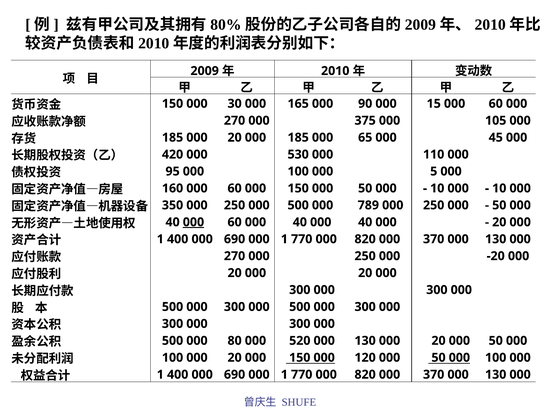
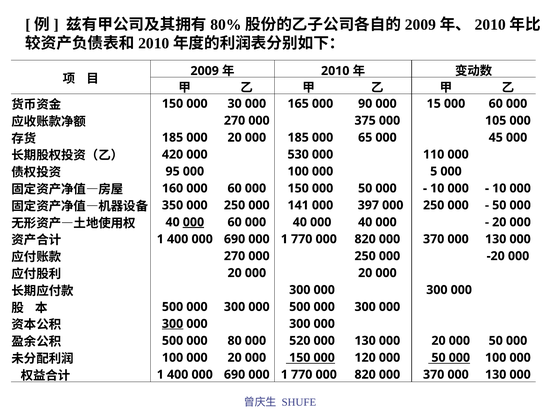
250 000 500: 500 -> 141
789: 789 -> 397
300 at (173, 324) underline: none -> present
